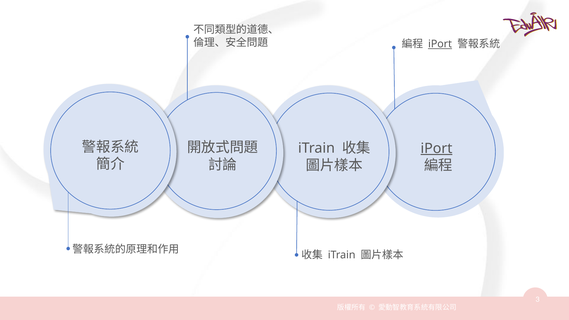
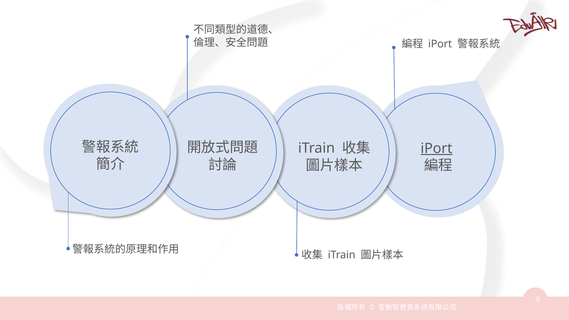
iPort at (440, 44) underline: present -> none
